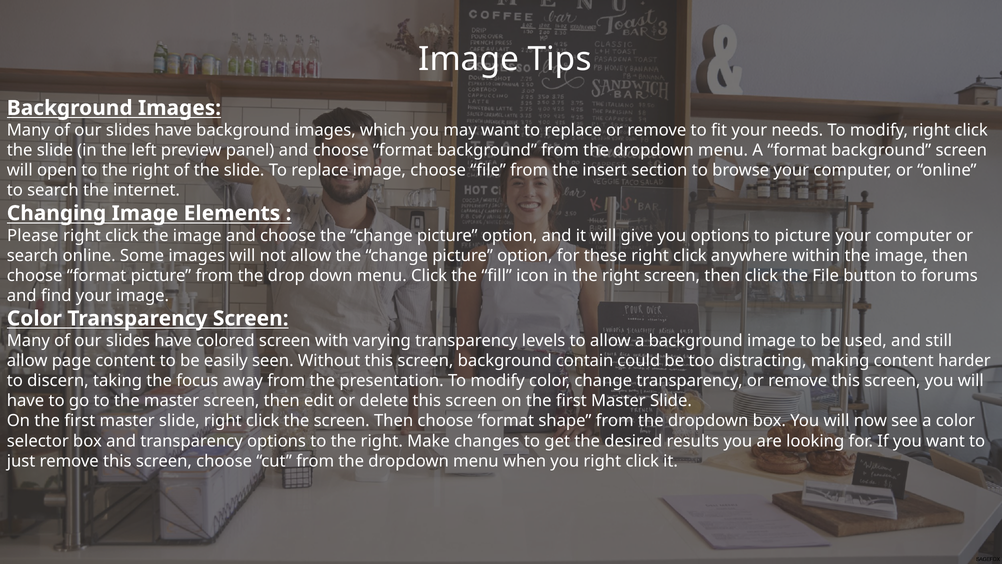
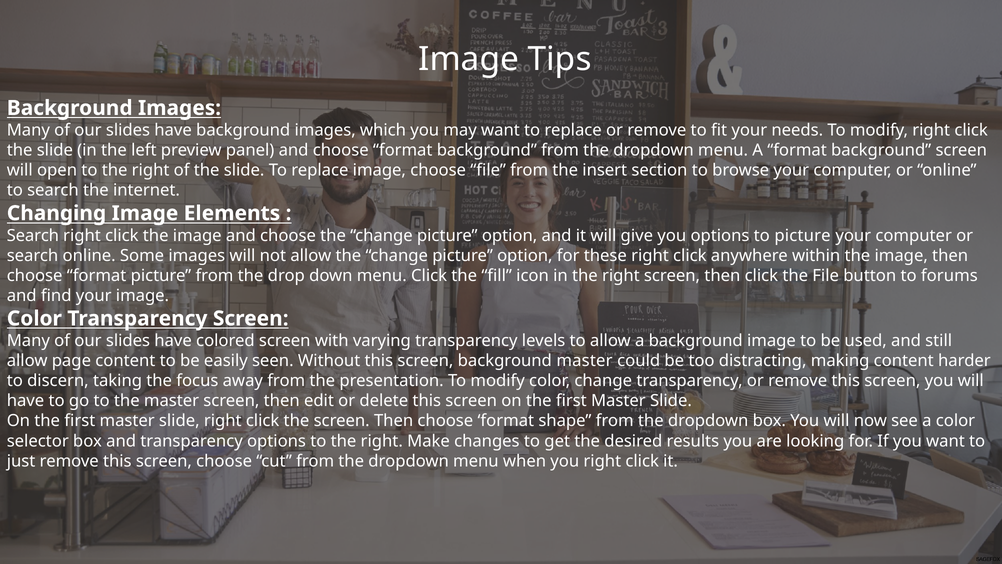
Please at (33, 235): Please -> Search
background contain: contain -> master
